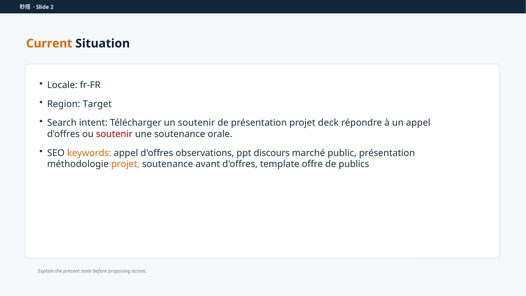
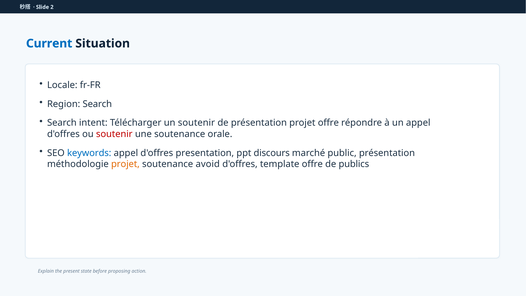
Current colour: orange -> blue
Region Target: Target -> Search
projet deck: deck -> offre
keywords colour: orange -> blue
observations: observations -> presentation
avant: avant -> avoid
